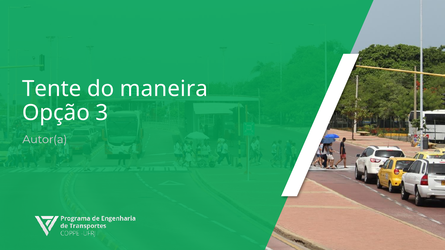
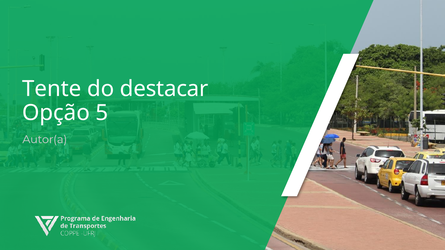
maneira: maneira -> destacar
3: 3 -> 5
